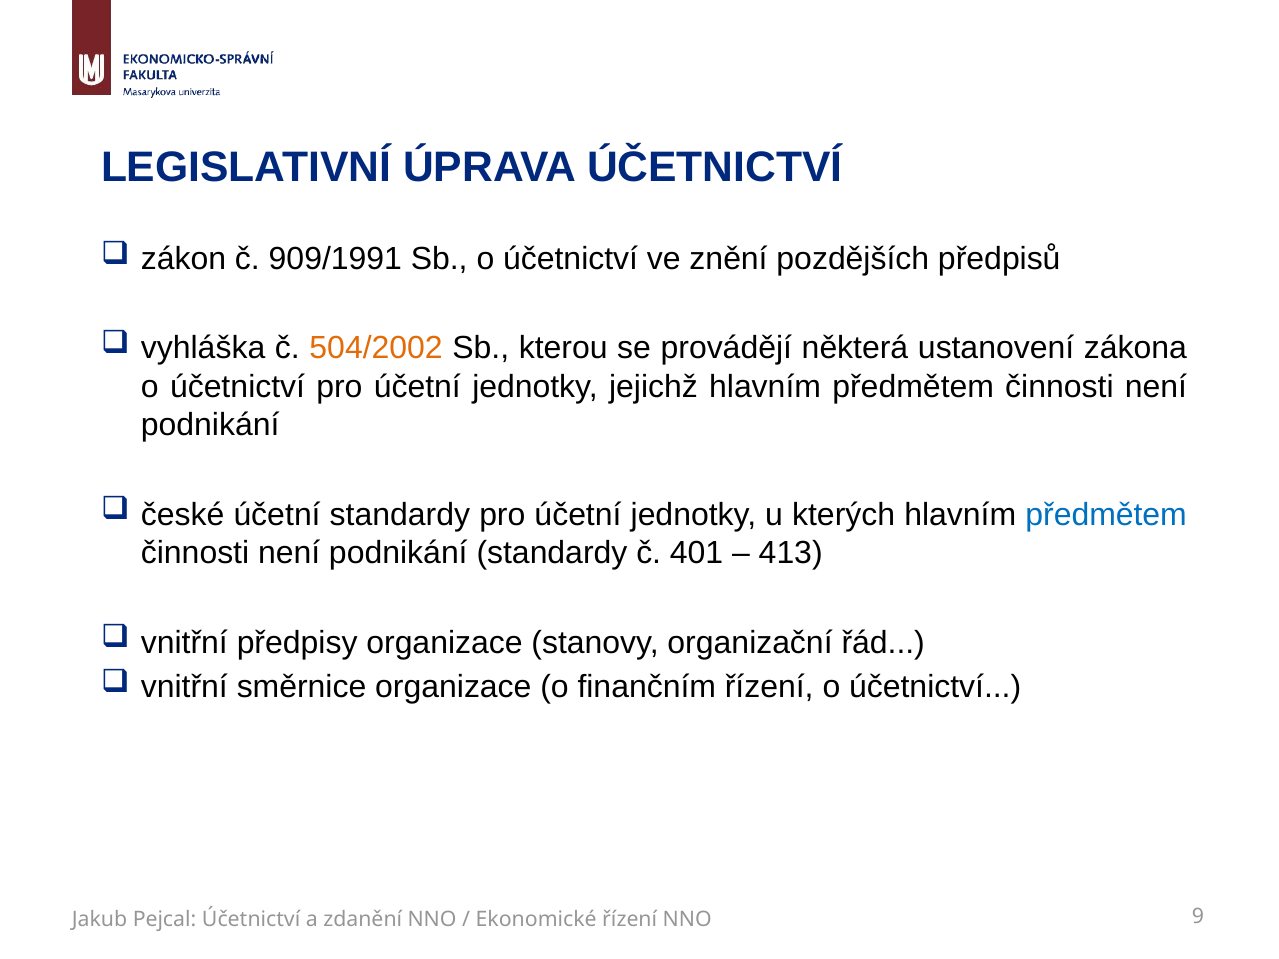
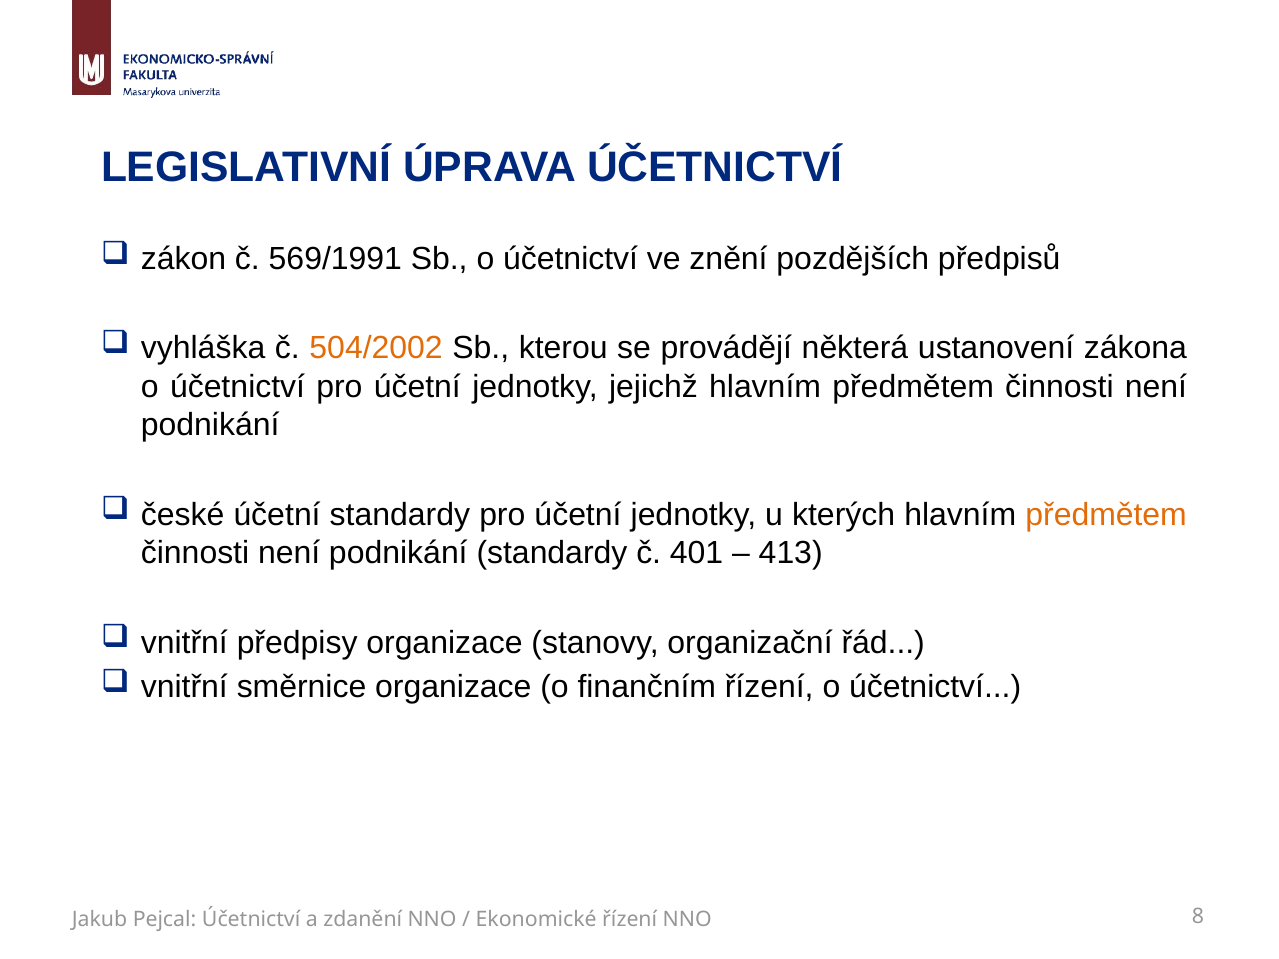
909/1991: 909/1991 -> 569/1991
předmětem at (1106, 515) colour: blue -> orange
9: 9 -> 8
